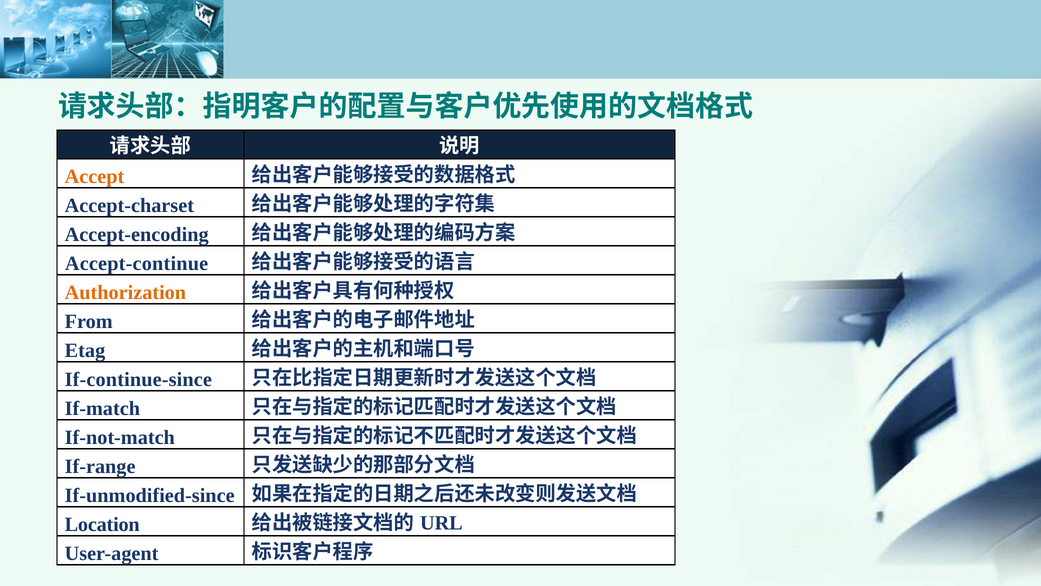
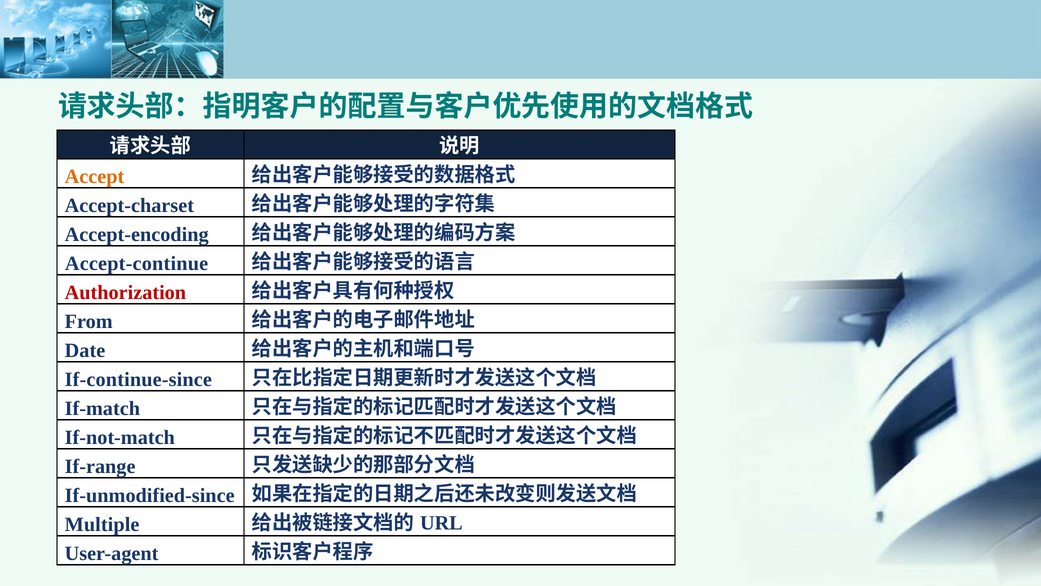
Authorization colour: orange -> red
Etag: Etag -> Date
Location: Location -> Multiple
